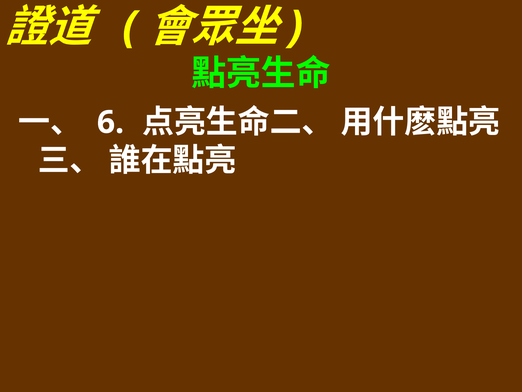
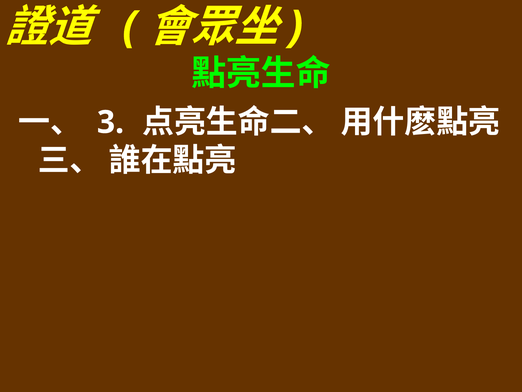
6: 6 -> 3
